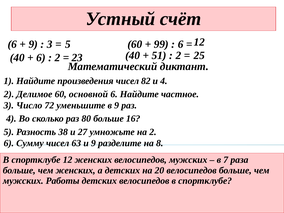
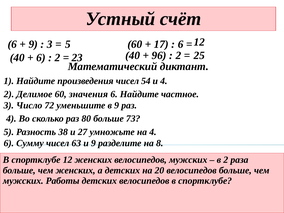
99: 99 -> 17
51: 51 -> 96
82: 82 -> 54
основной: основной -> значения
16: 16 -> 73
на 2: 2 -> 4
в 7: 7 -> 2
